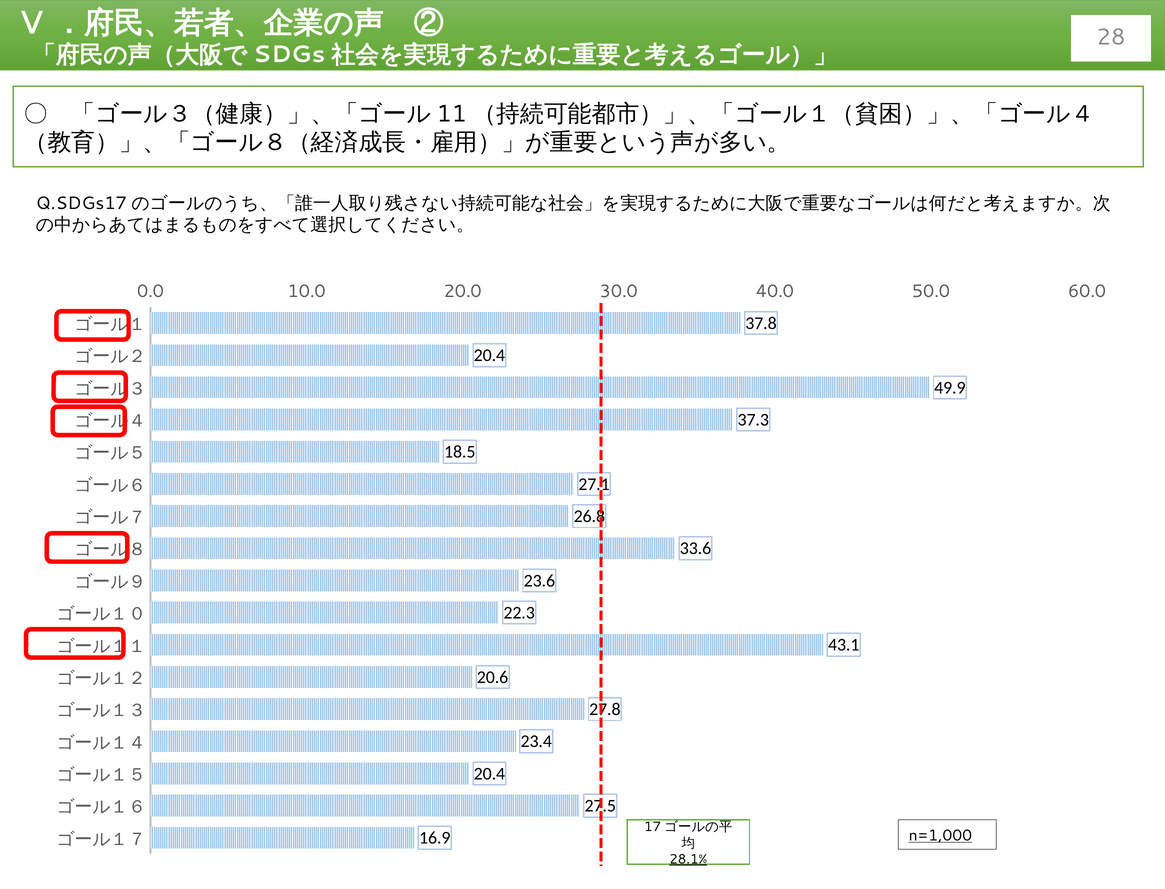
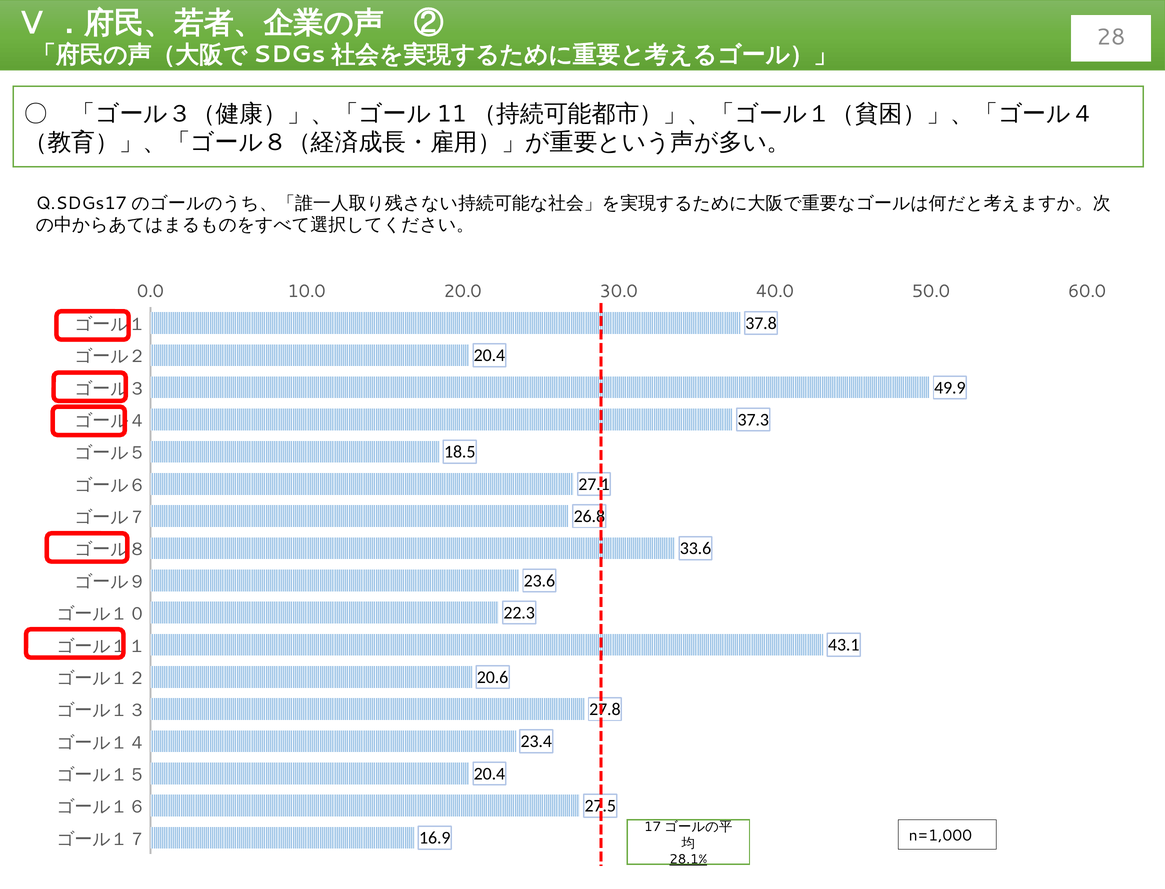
n=1,000 underline: present -> none
